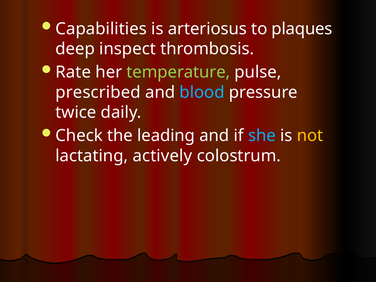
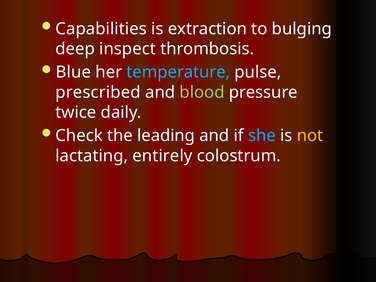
arteriosus: arteriosus -> extraction
plaques: plaques -> bulging
Rate: Rate -> Blue
temperature colour: light green -> light blue
blood colour: light blue -> light green
actively: actively -> entirely
